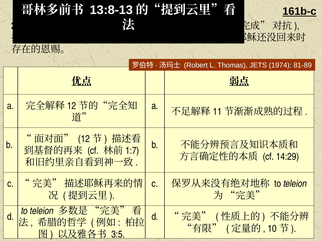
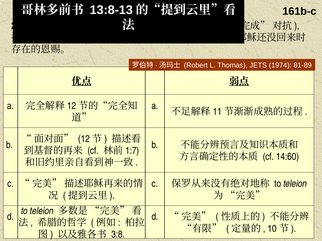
161b-c underline: present -> none
14:29: 14:29 -> 14:60
3:5: 3:5 -> 3:8
